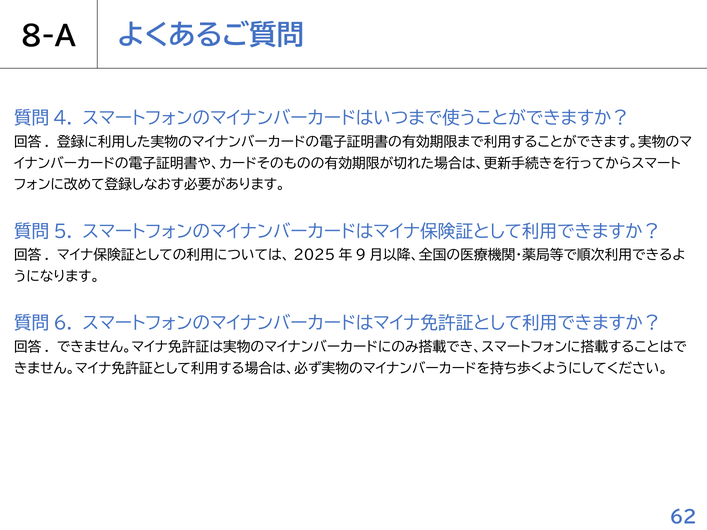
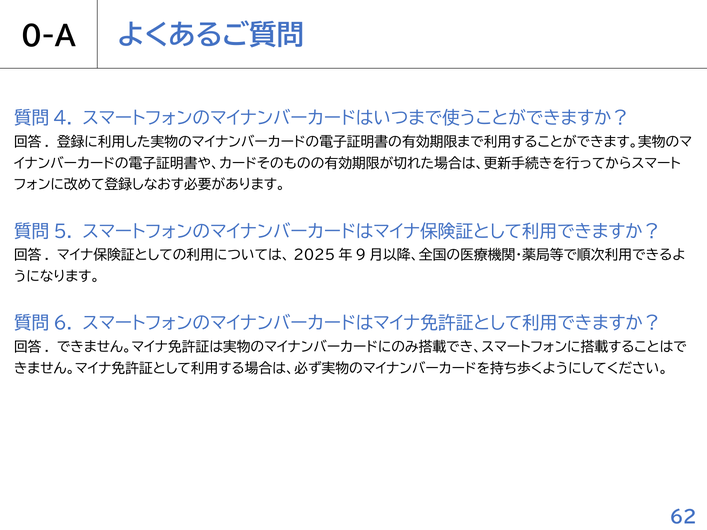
8-A: 8-A -> 0-A
